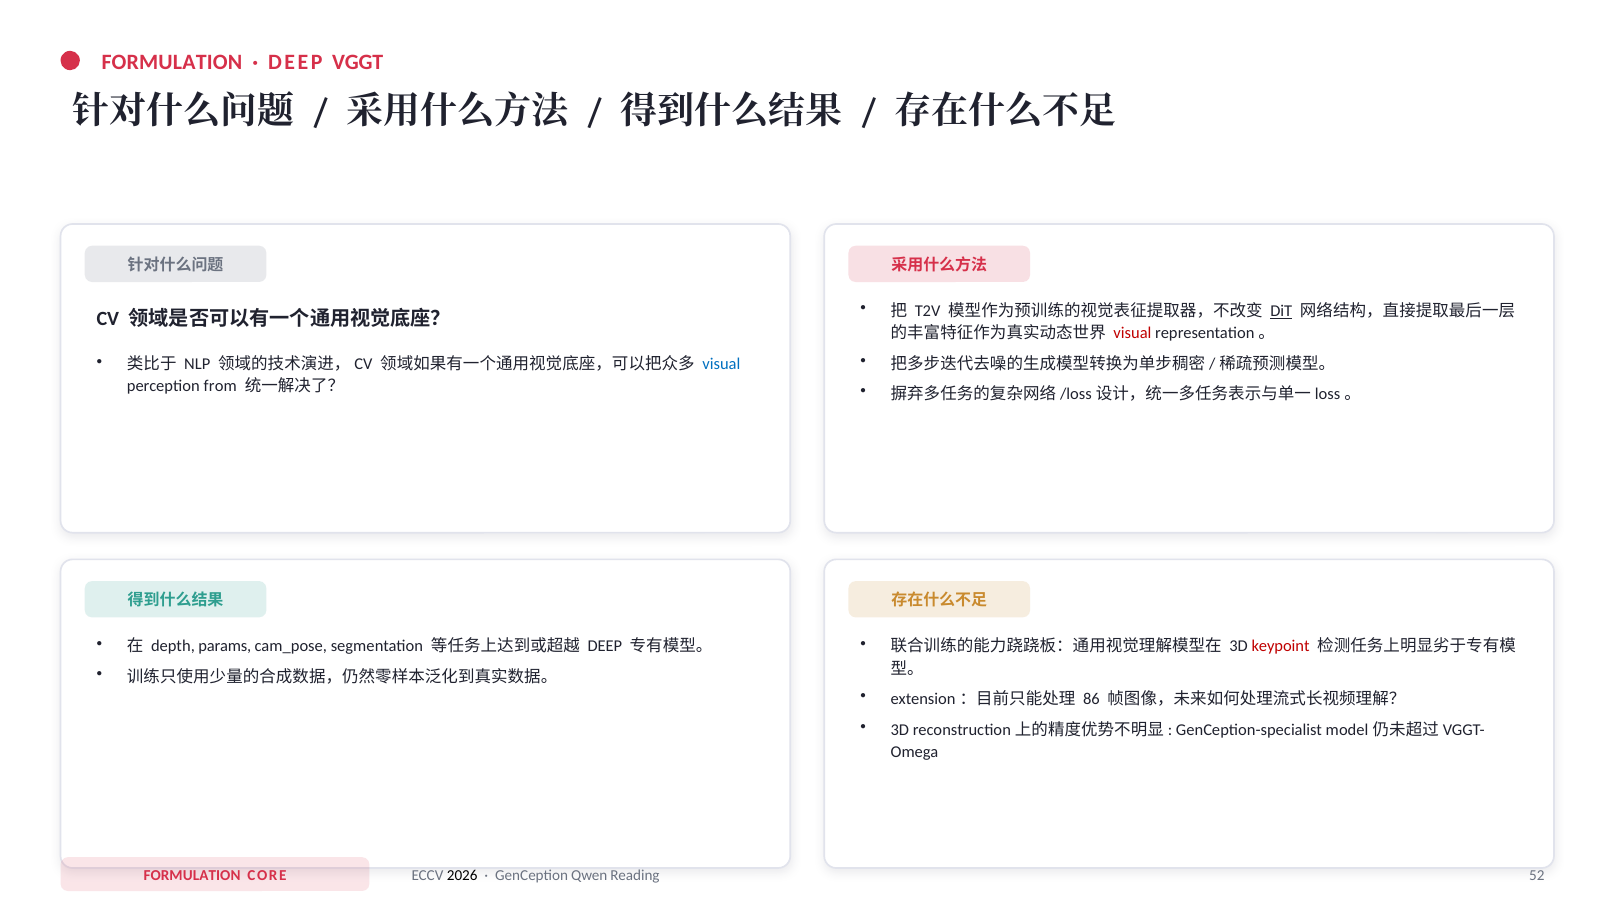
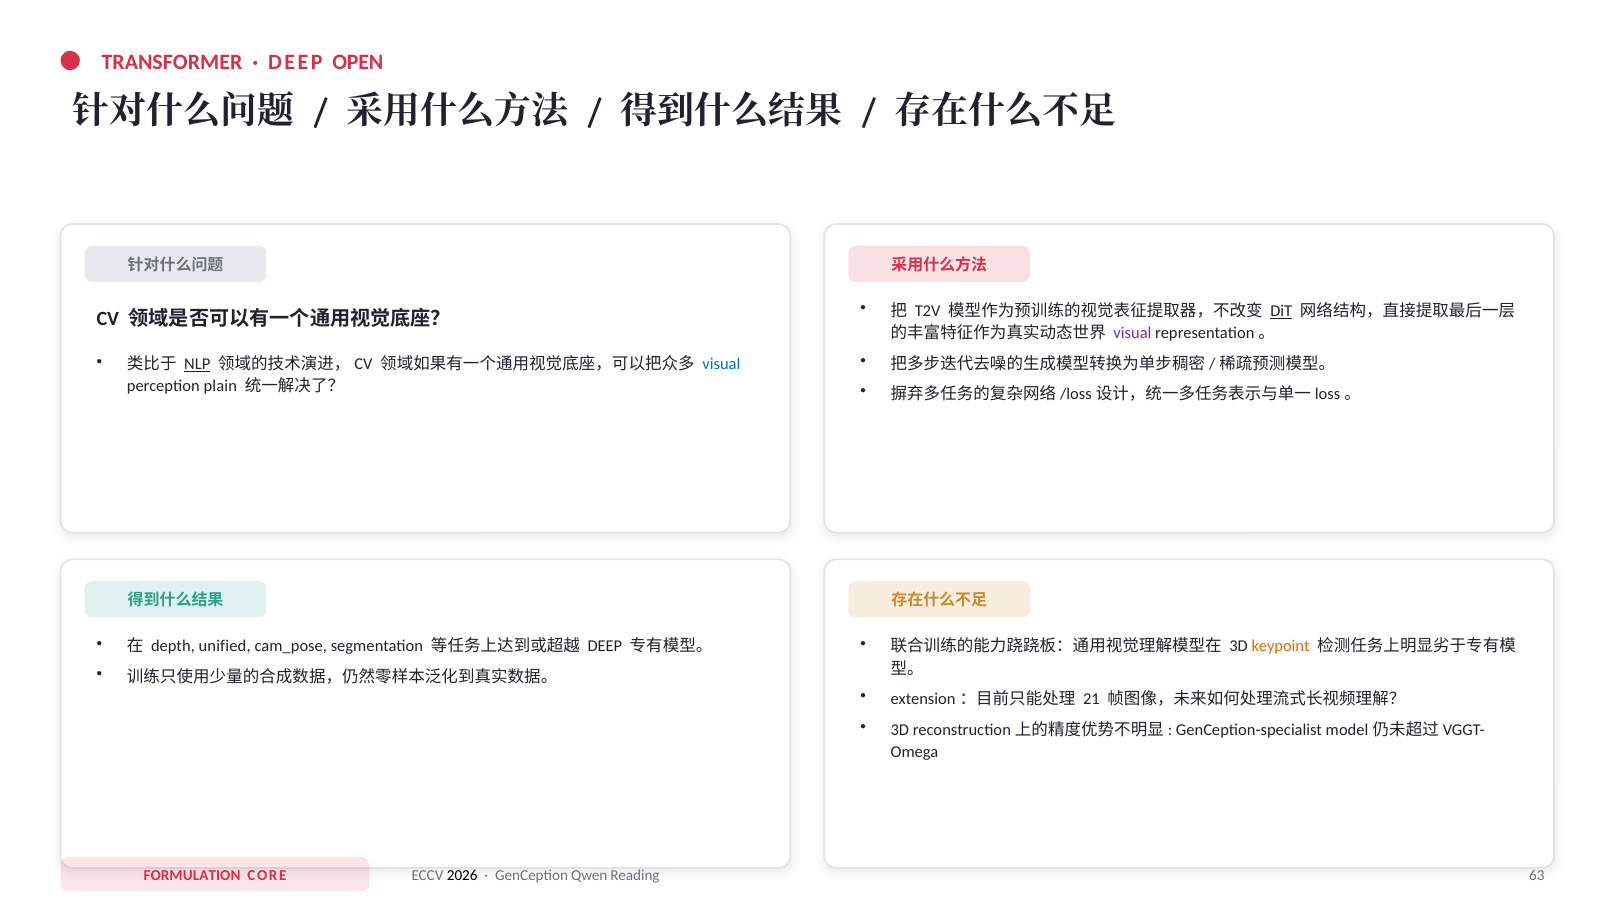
FORMULATION at (172, 62): FORMULATION -> TRANSFORMER
VGGT: VGGT -> OPEN
visual at (1132, 333) colour: red -> purple
NLP underline: none -> present
from: from -> plain
params: params -> unified
keypoint colour: red -> orange
86: 86 -> 21
52: 52 -> 63
